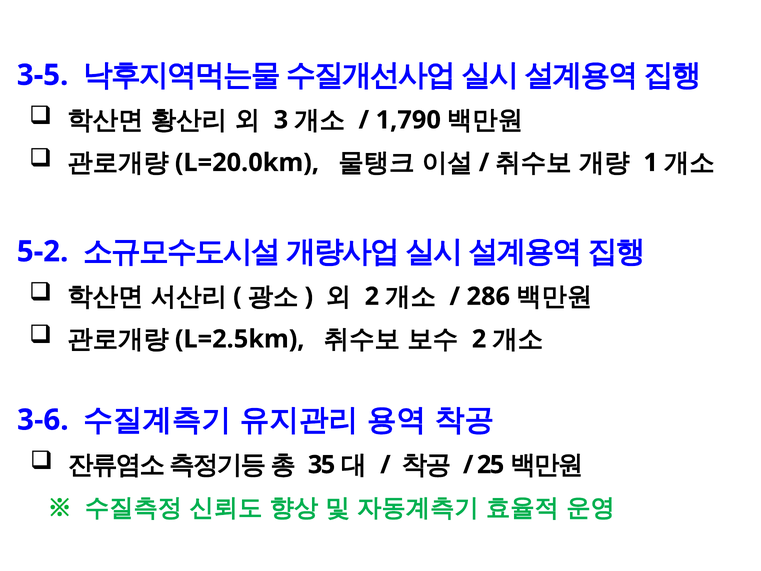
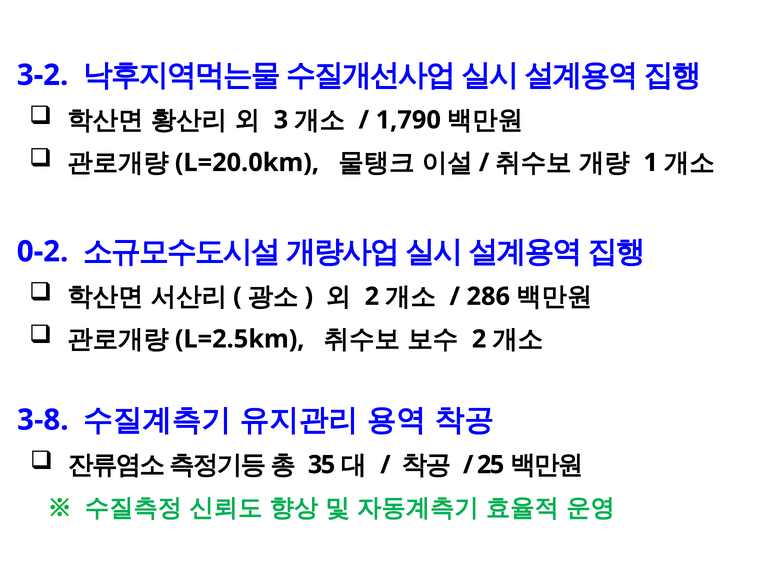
3-5: 3-5 -> 3-2
5-2: 5-2 -> 0-2
3-6: 3-6 -> 3-8
